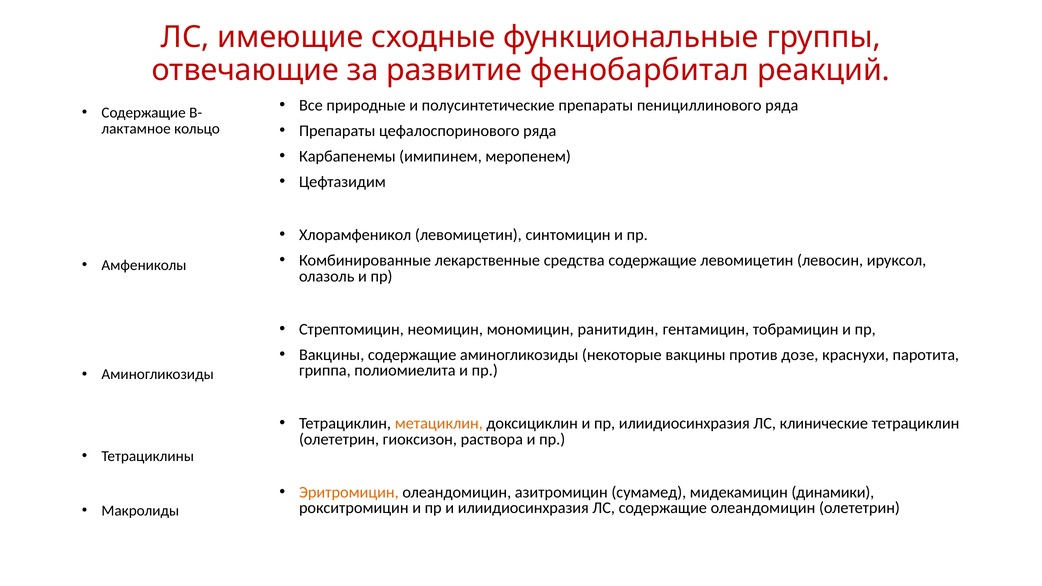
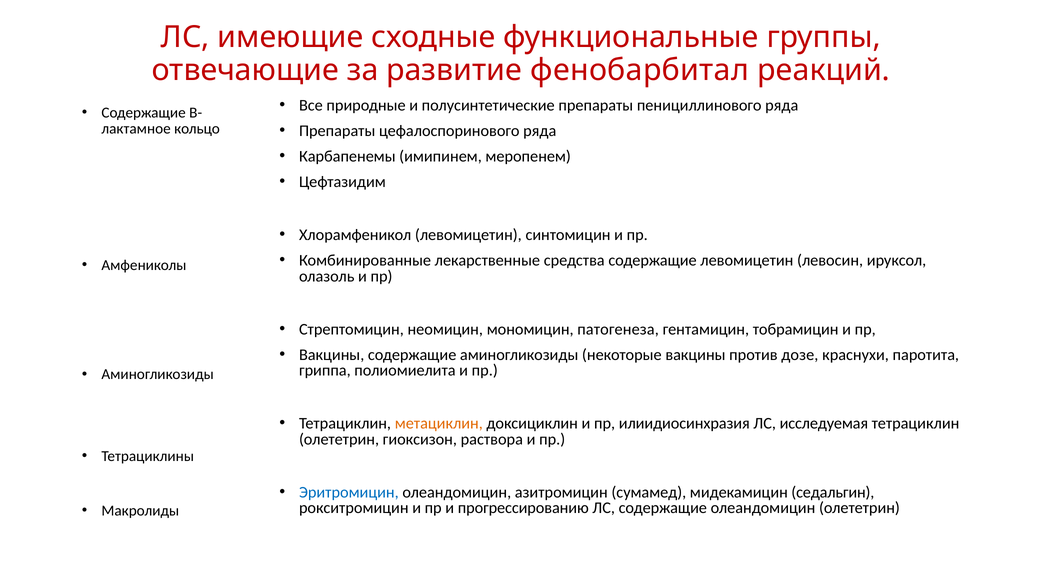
ранитидин: ранитидин -> патогенеза
клинические: клинические -> исследуемая
Эритромицин colour: orange -> blue
динамики: динамики -> седальгин
и илиидиосинхразия: илиидиосинхразия -> прогрессированию
